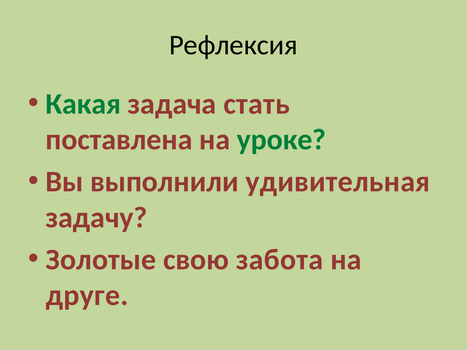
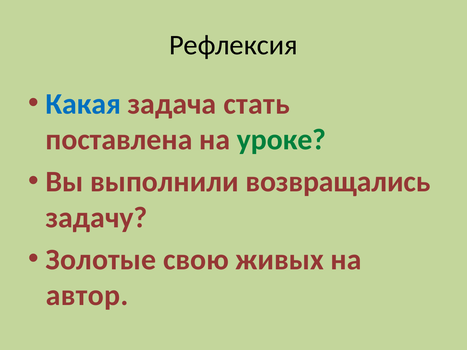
Какая colour: green -> blue
удивительная: удивительная -> возвращались
забота: забота -> живых
друге: друге -> автор
